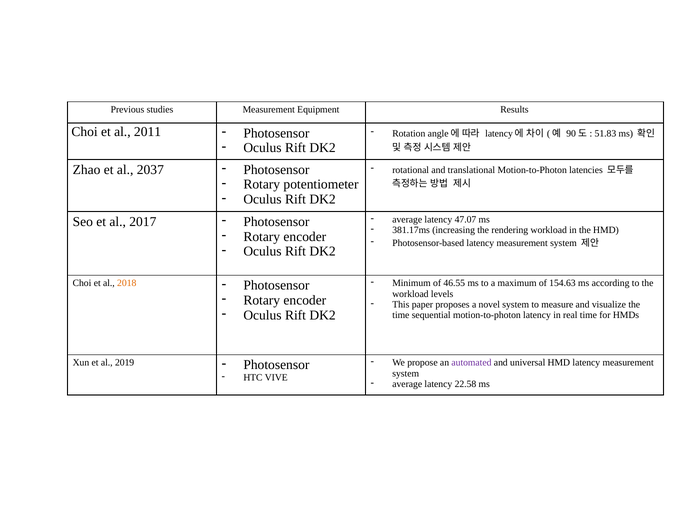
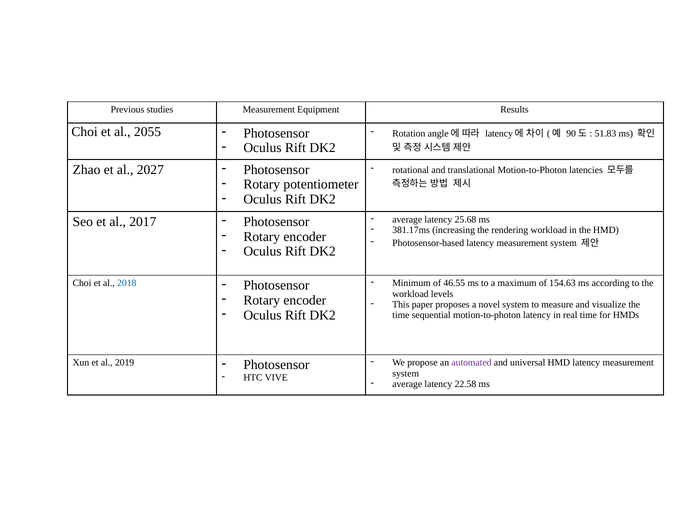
2011: 2011 -> 2055
2037: 2037 -> 2027
47.07: 47.07 -> 25.68
2018 colour: orange -> blue
